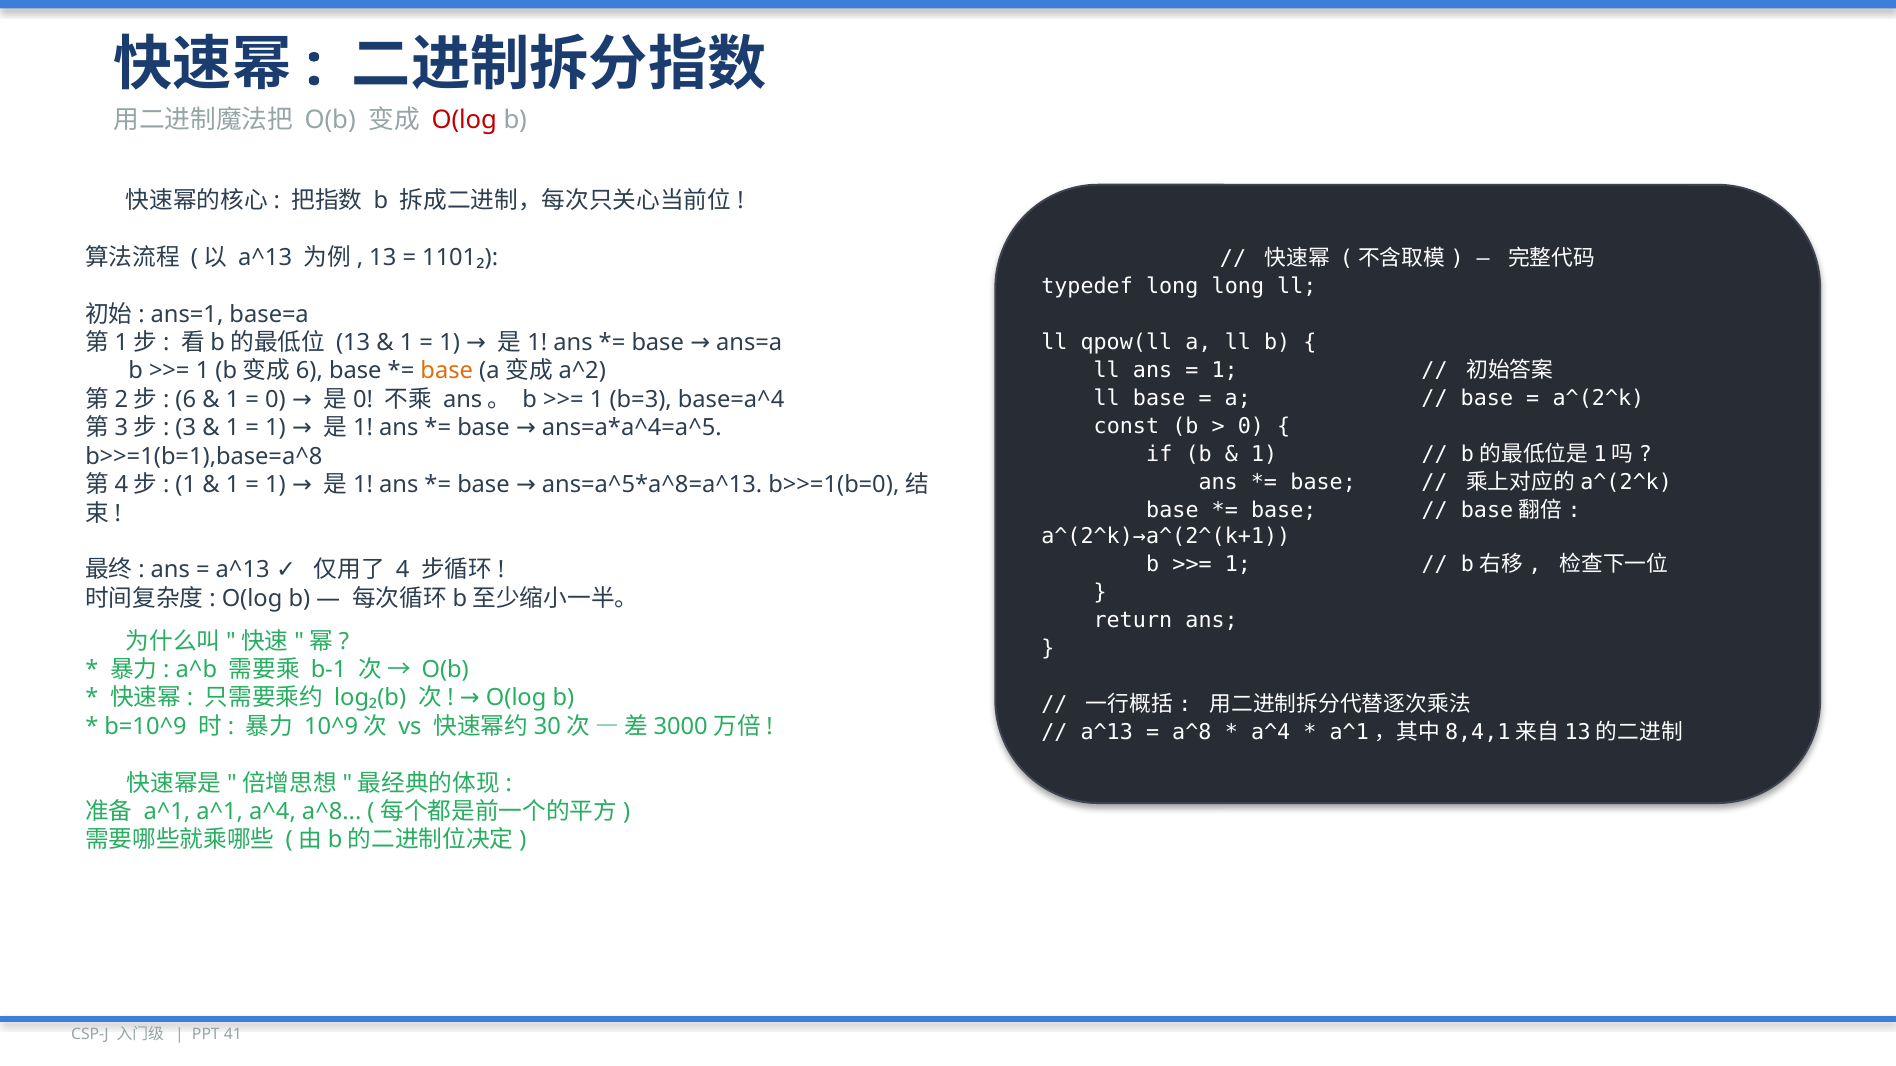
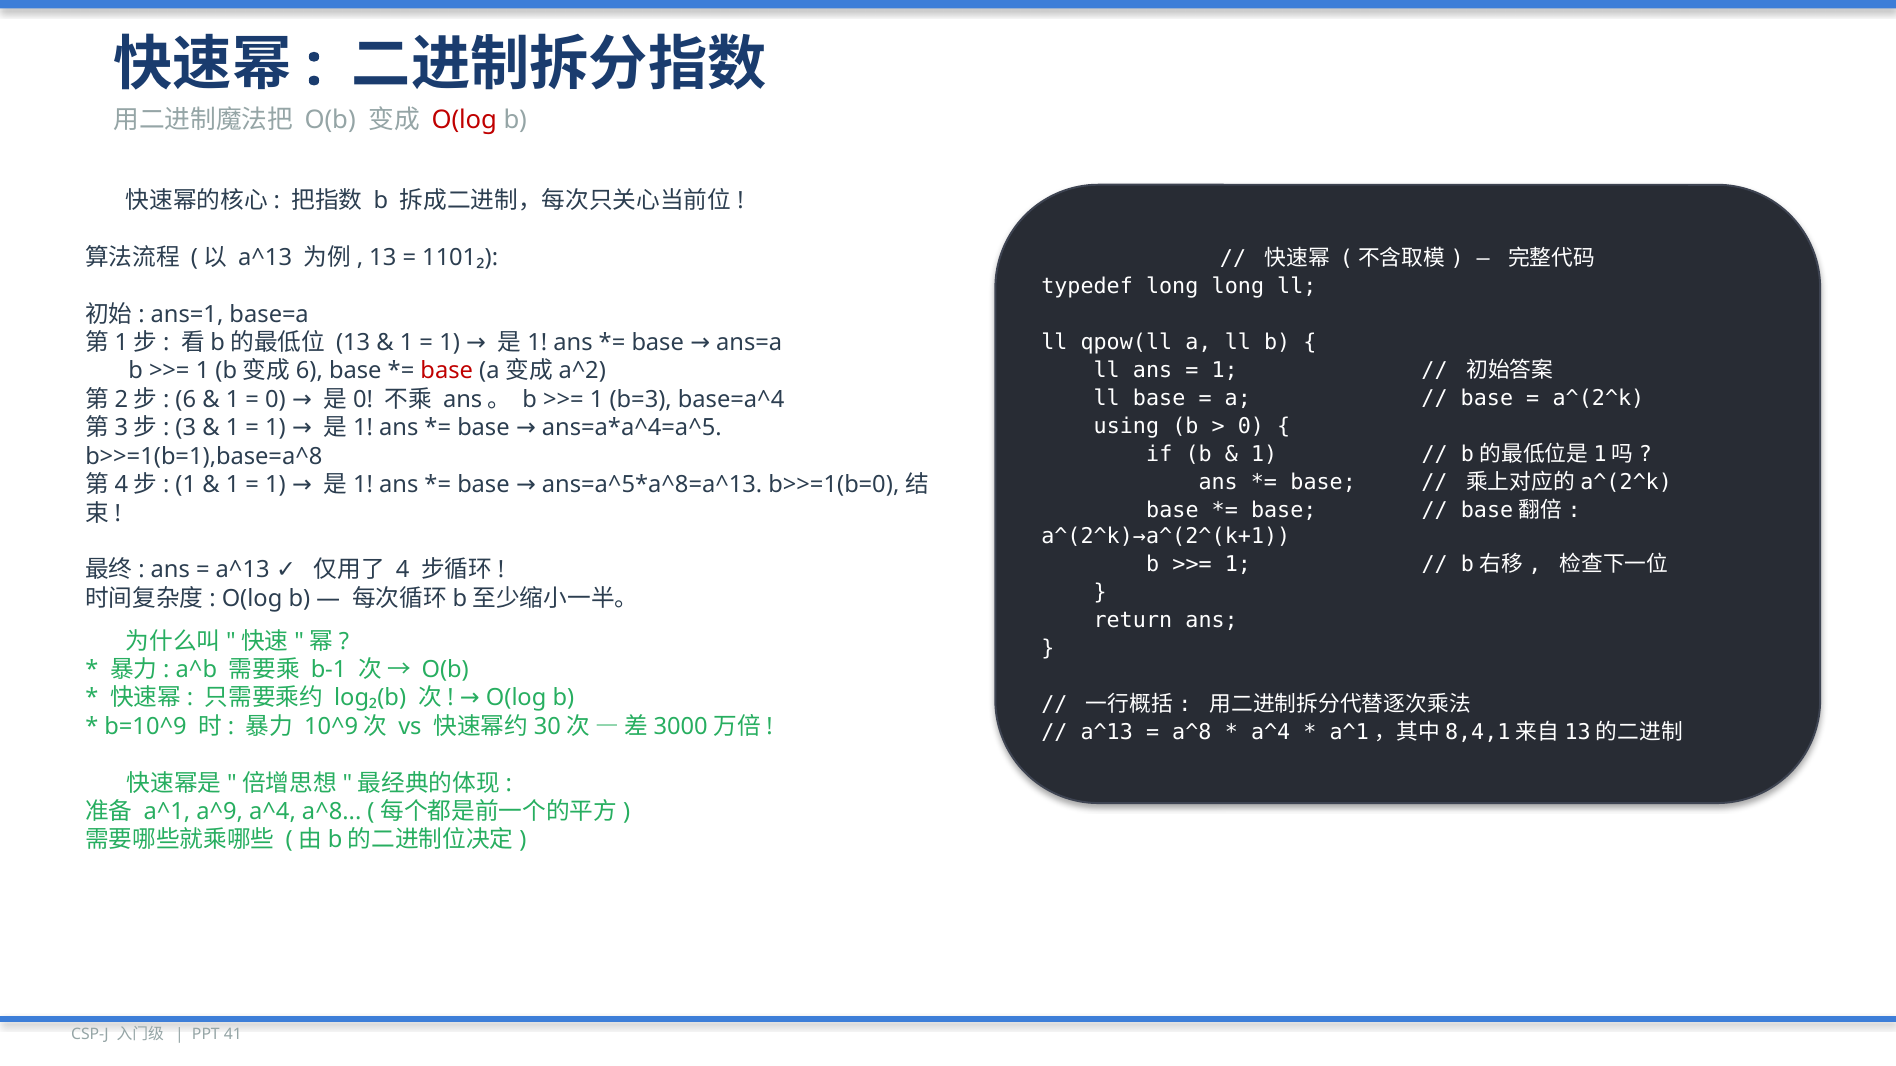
base at (447, 371) colour: orange -> red
const: const -> using
a^1 a^1: a^1 -> a^9
